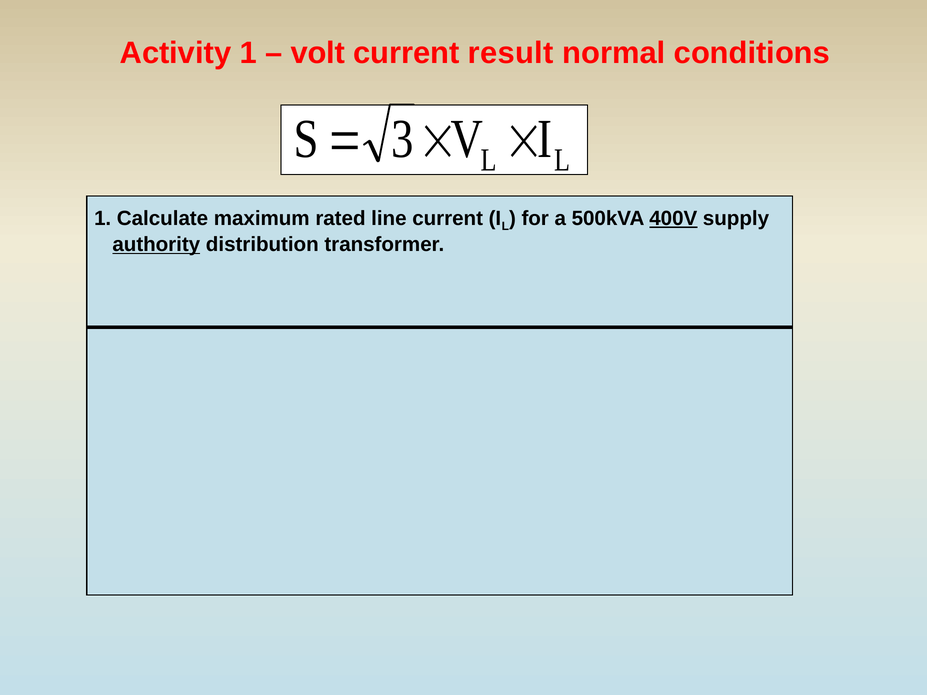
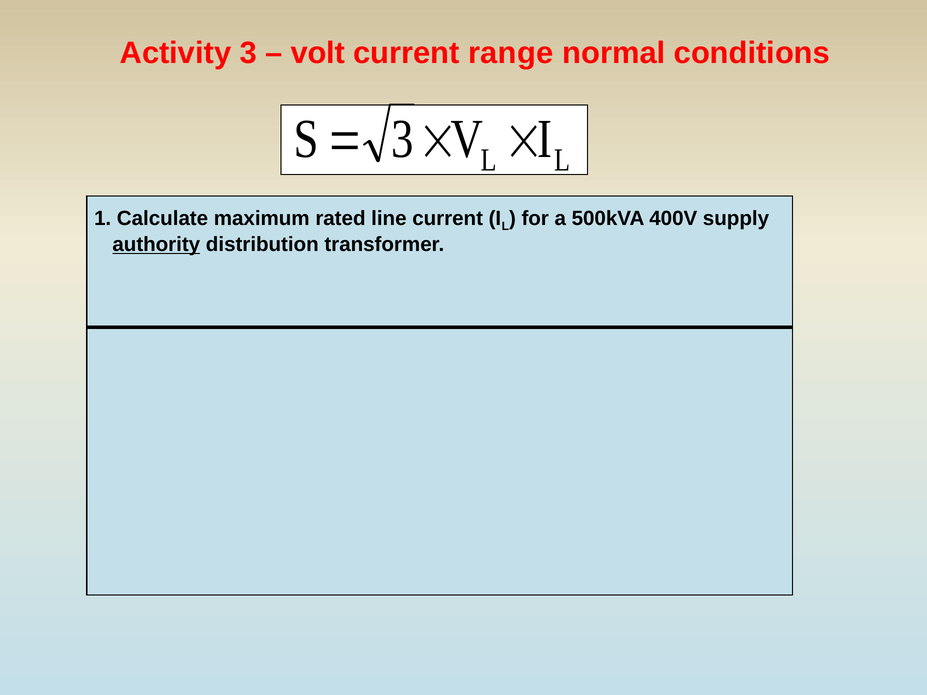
Activity 1: 1 -> 3
result: result -> range
400V underline: present -> none
